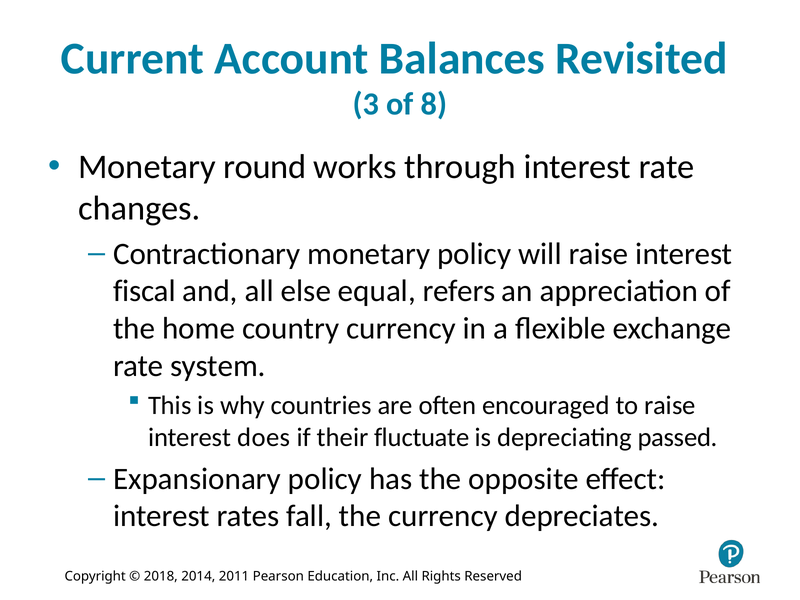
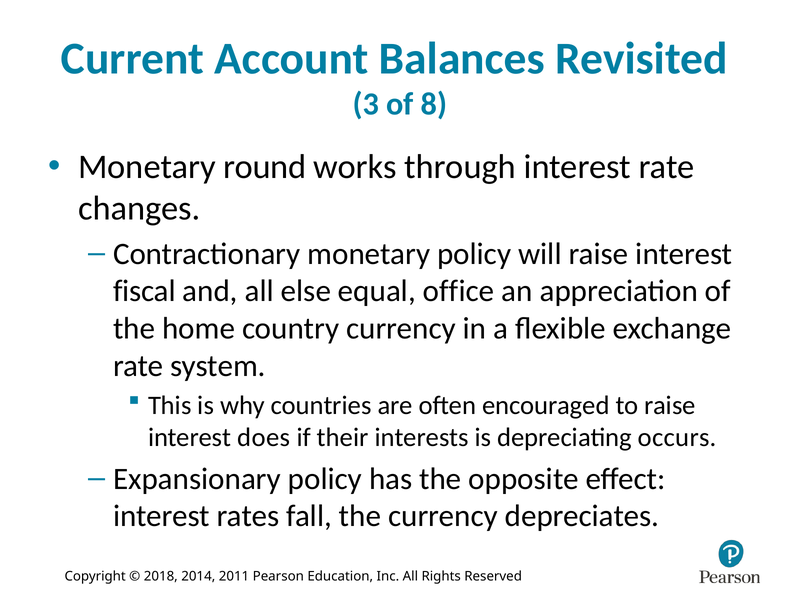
refers: refers -> office
fluctuate: fluctuate -> interests
passed: passed -> occurs
